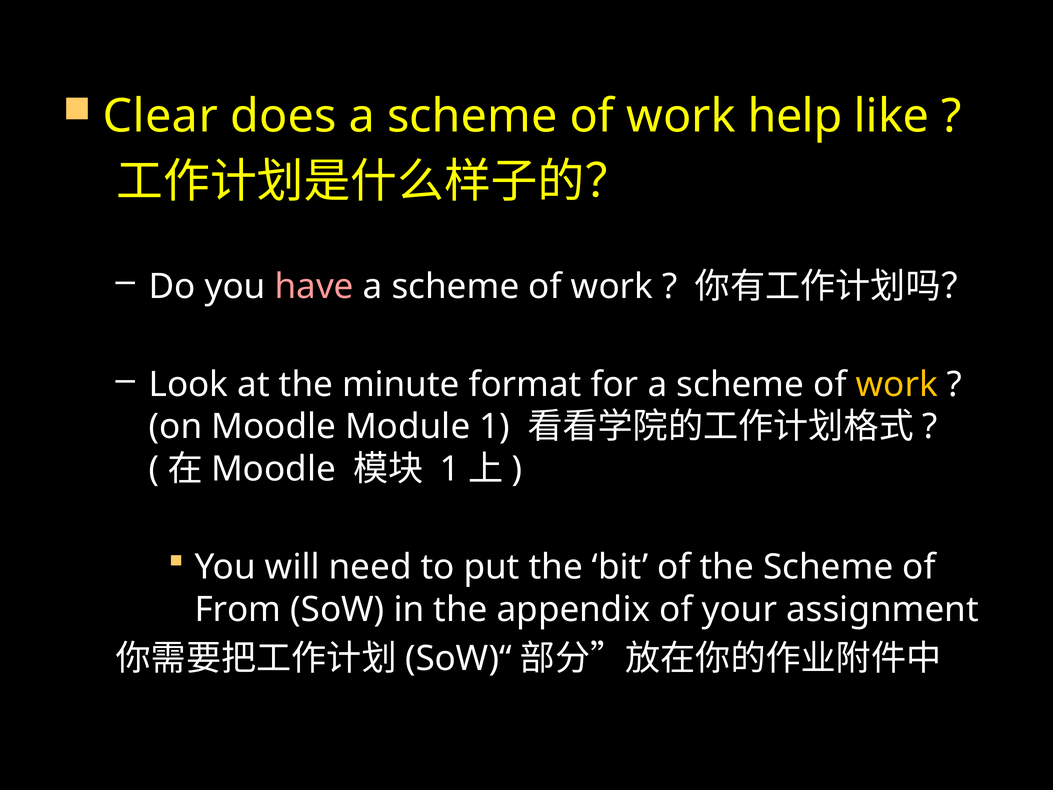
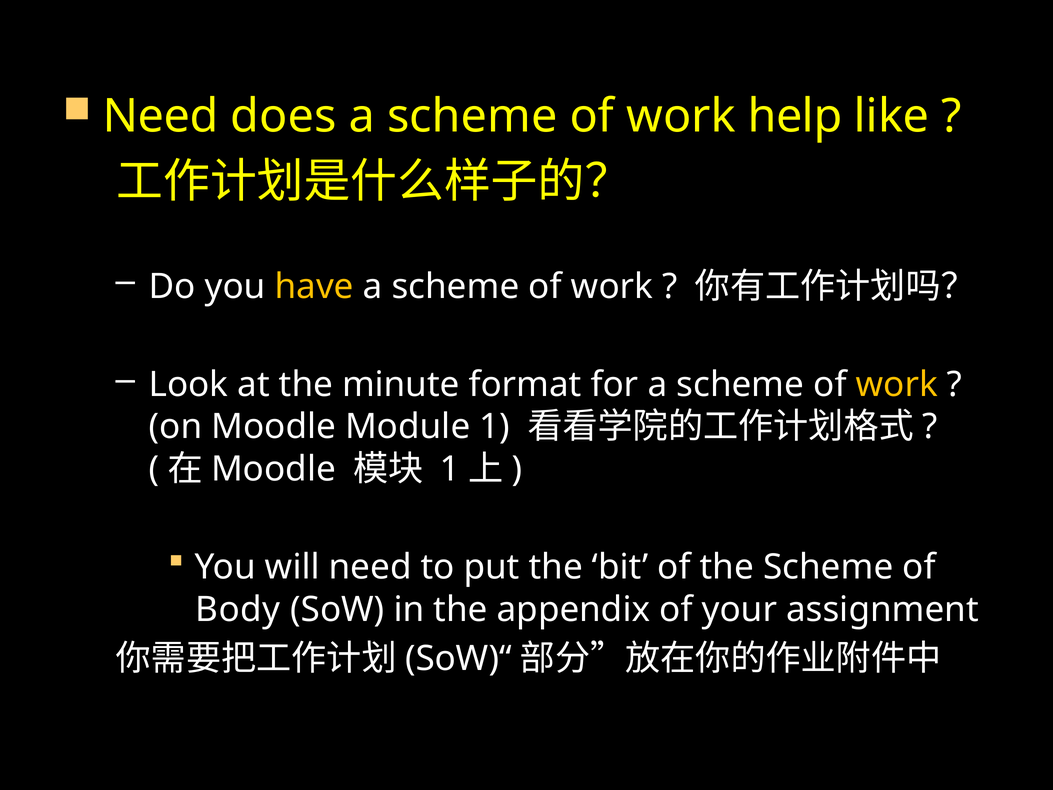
Clear at (160, 116): Clear -> Need
have colour: pink -> yellow
From: From -> Body
